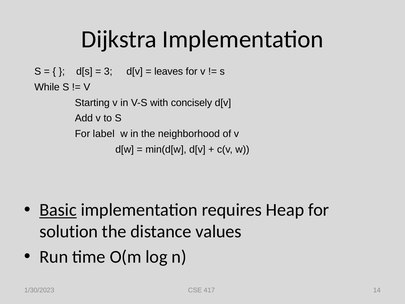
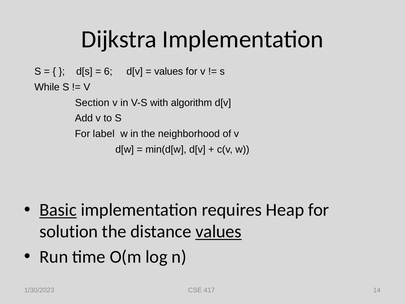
3: 3 -> 6
leaves at (169, 72): leaves -> values
Starting: Starting -> Section
concisely: concisely -> algorithm
values at (219, 231) underline: none -> present
